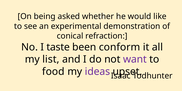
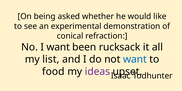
I taste: taste -> want
conform: conform -> rucksack
want at (135, 59) colour: purple -> blue
